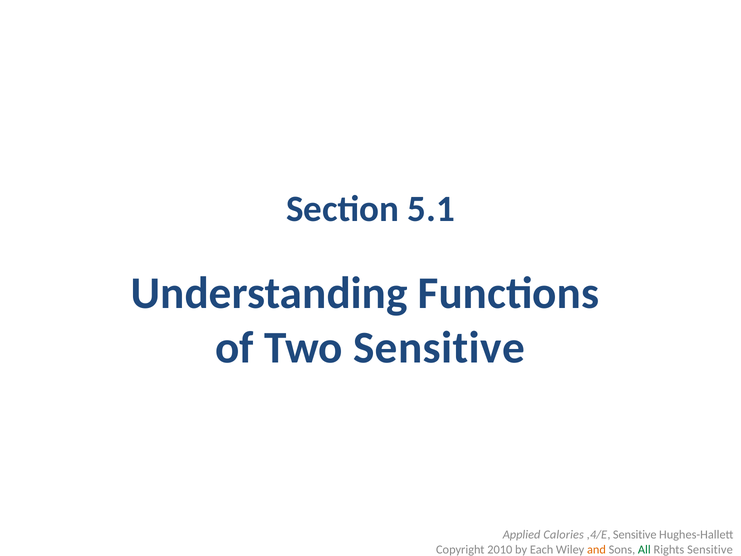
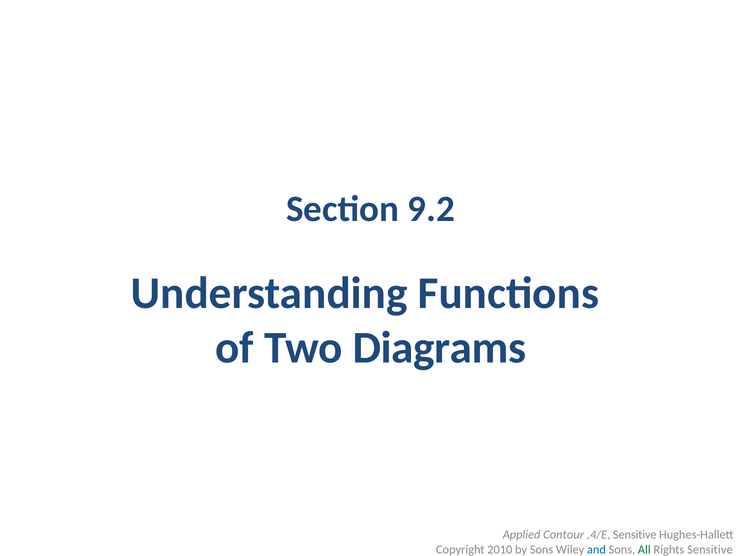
5.1: 5.1 -> 9.2
Two Sensitive: Sensitive -> Diagrams
Calories: Calories -> Contour
by Each: Each -> Sons
and colour: orange -> blue
